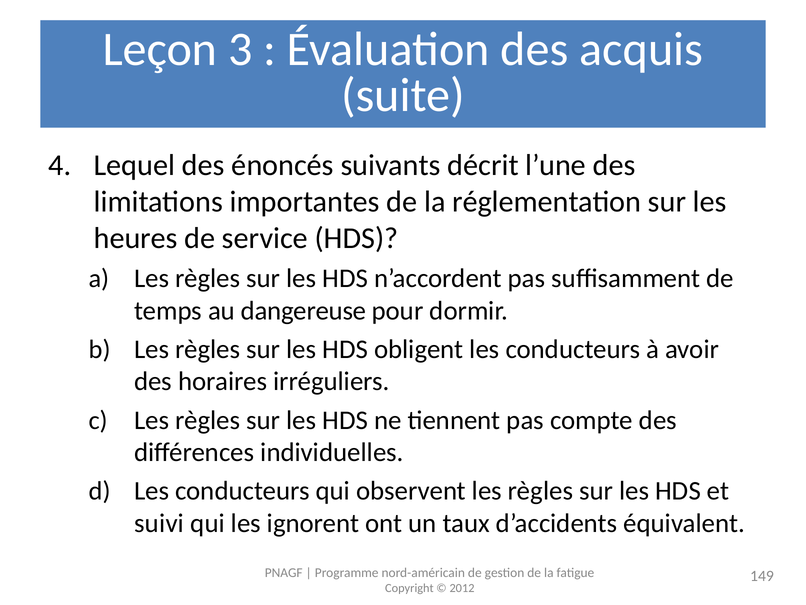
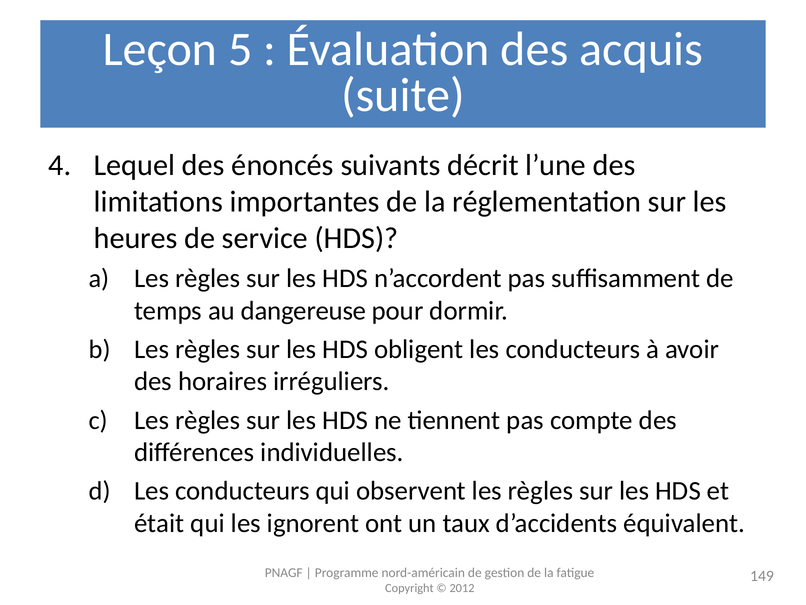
3: 3 -> 5
suivi: suivi -> était
